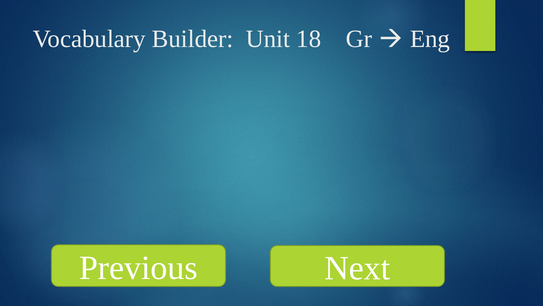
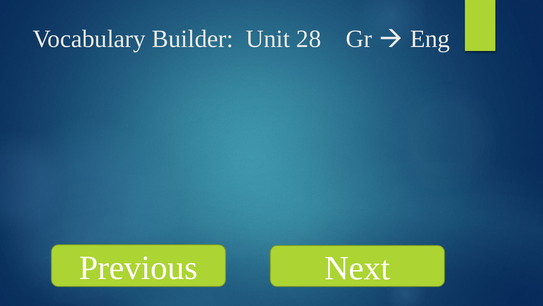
18: 18 -> 28
